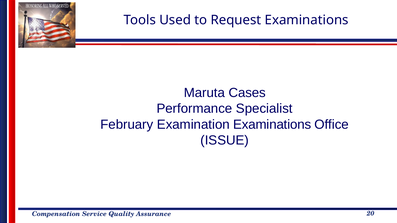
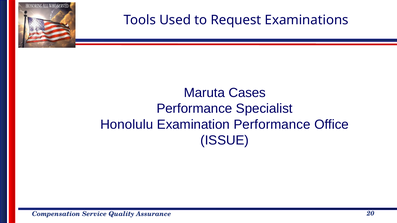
February: February -> Honolulu
Examination Examinations: Examinations -> Performance
